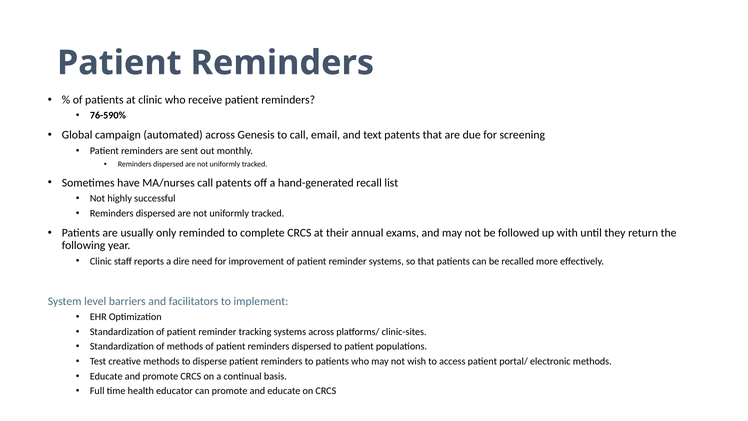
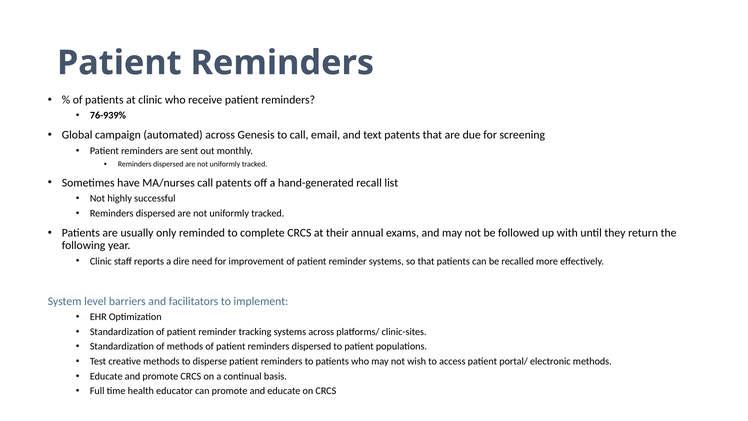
76-590%: 76-590% -> 76-939%
